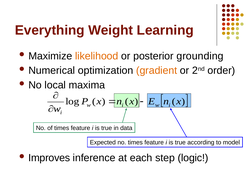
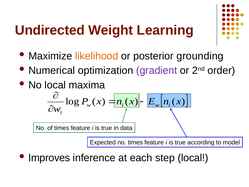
Everything: Everything -> Undirected
gradient colour: orange -> purple
step logic: logic -> local
